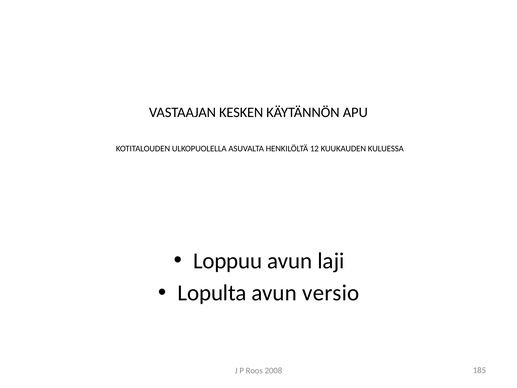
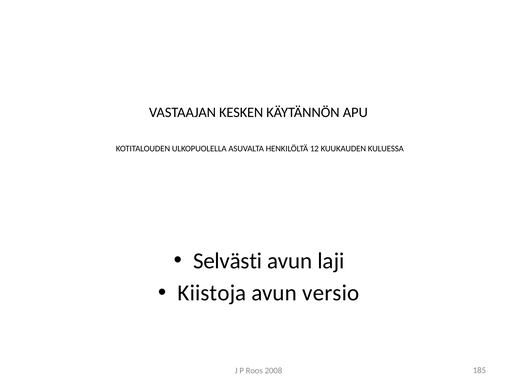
Loppuu: Loppuu -> Selvästi
Lopulta: Lopulta -> Kiistoja
